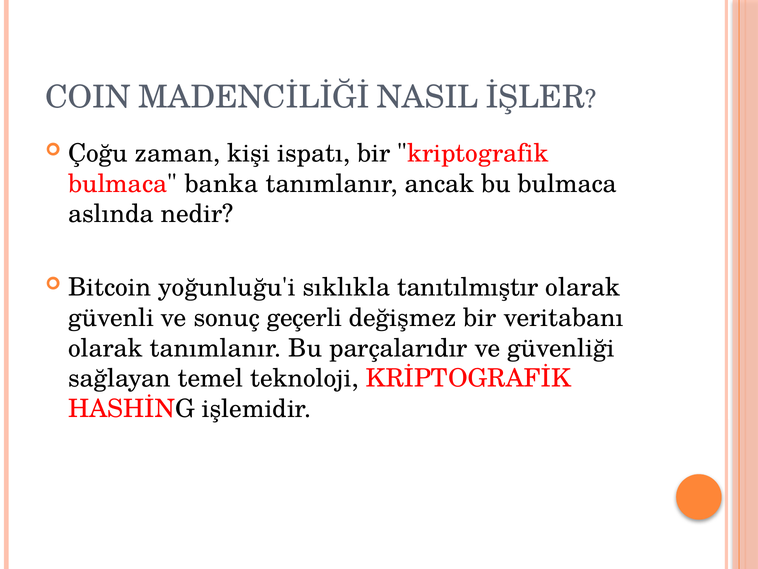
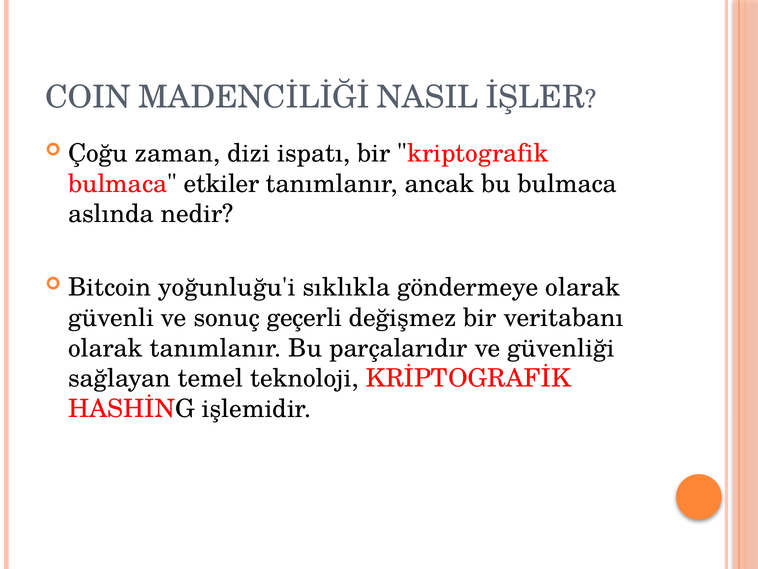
kişi: kişi -> dizi
banka: banka -> etkiler
tanıtılmıştır: tanıtılmıştır -> göndermeye
